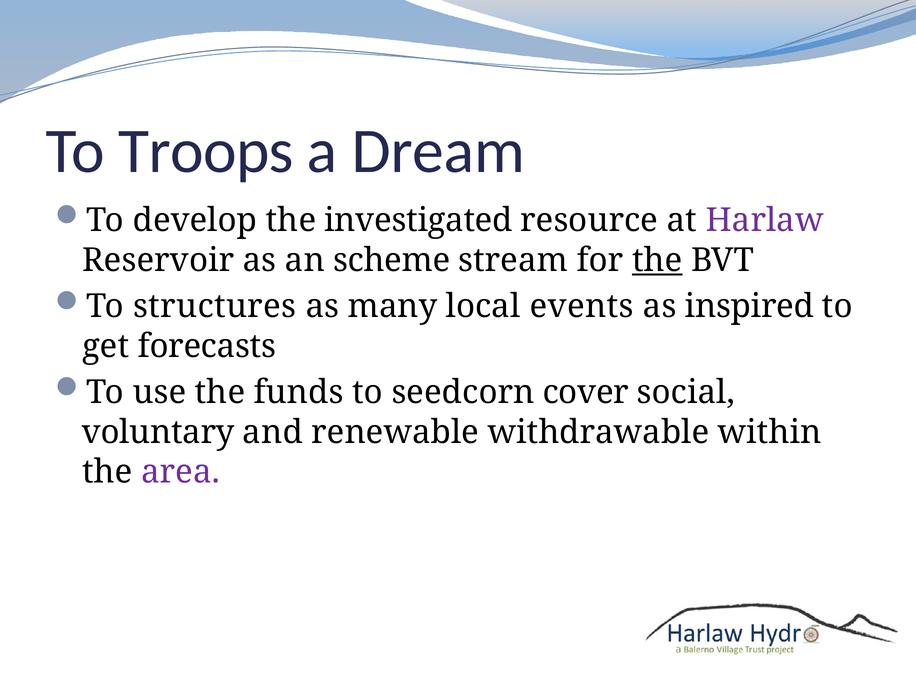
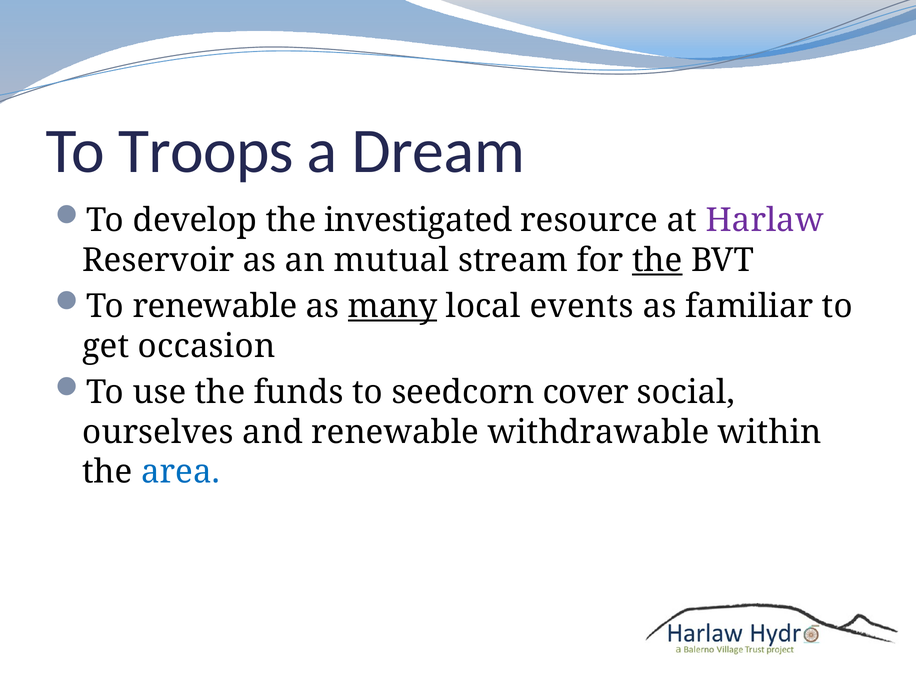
scheme: scheme -> mutual
To structures: structures -> renewable
many underline: none -> present
inspired: inspired -> familiar
forecasts: forecasts -> occasion
voluntary: voluntary -> ourselves
area colour: purple -> blue
